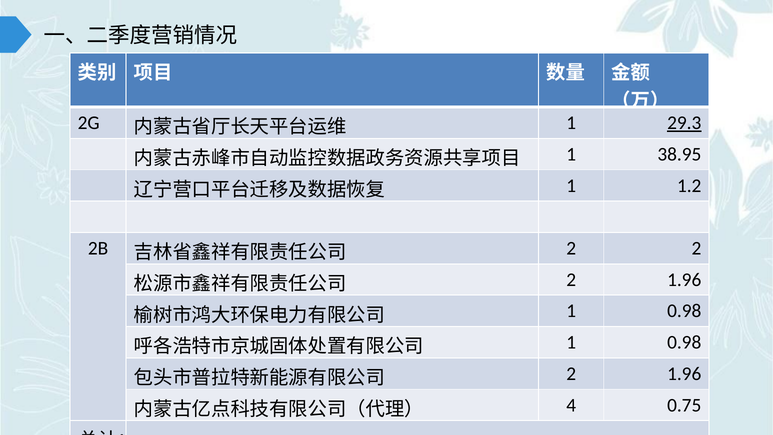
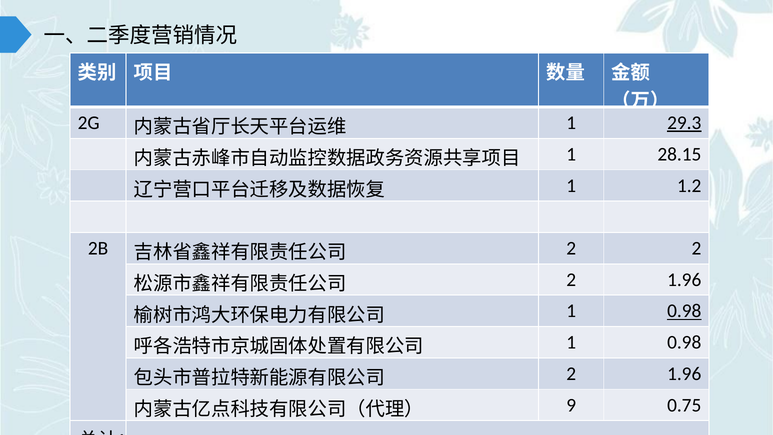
38.95: 38.95 -> 28.15
0.98 at (684, 311) underline: none -> present
4: 4 -> 9
